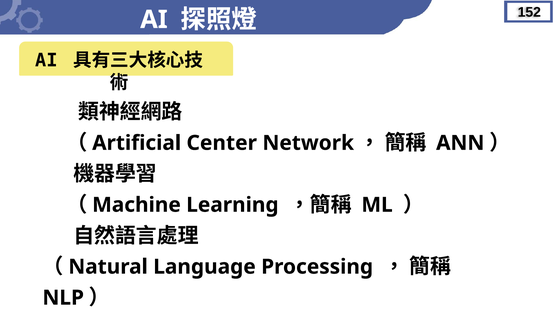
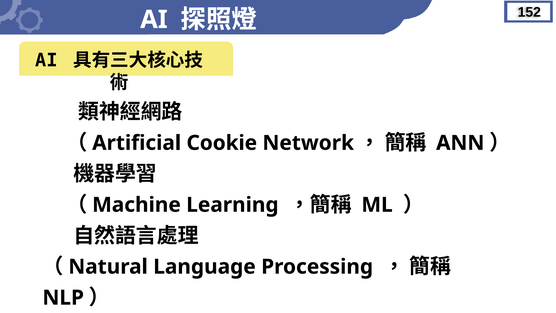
Center: Center -> Cookie
